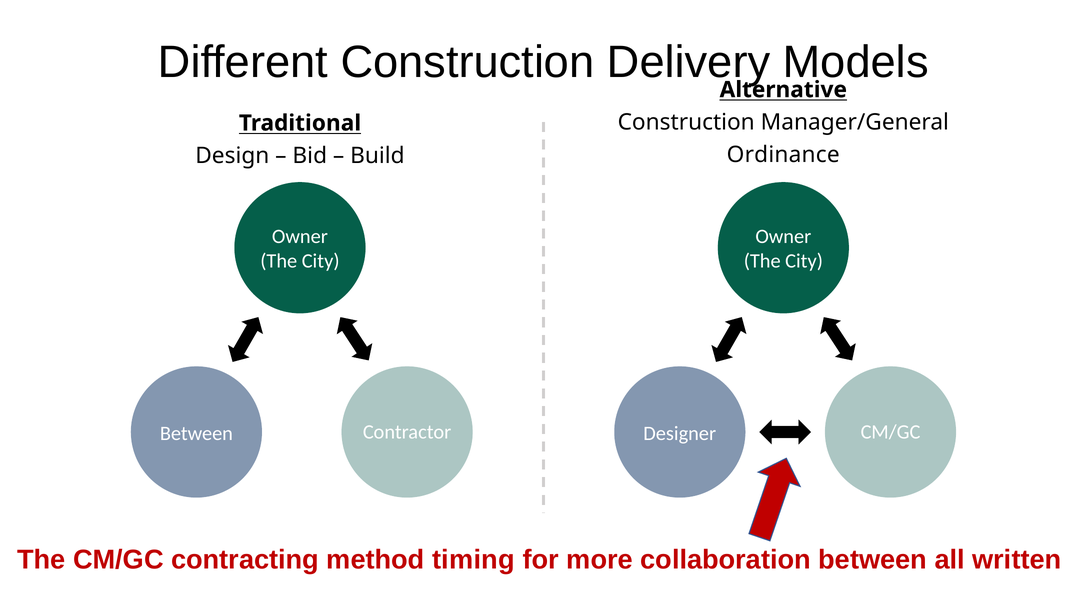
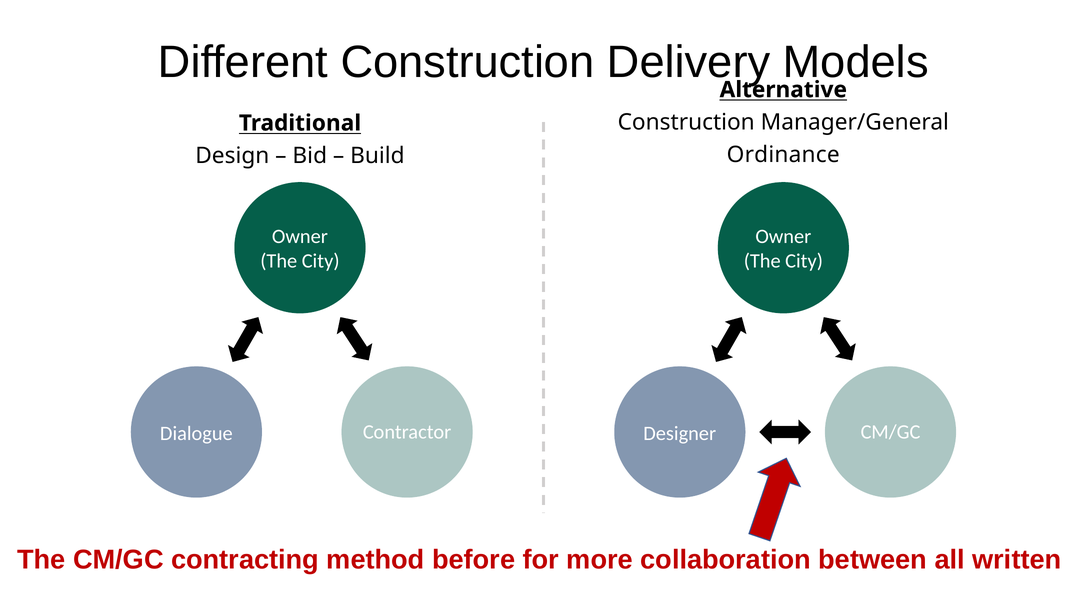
Between at (196, 433): Between -> Dialogue
timing: timing -> before
